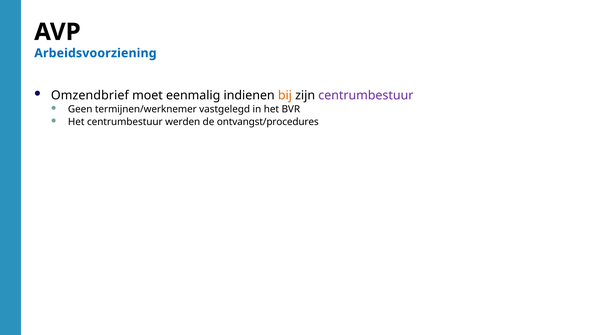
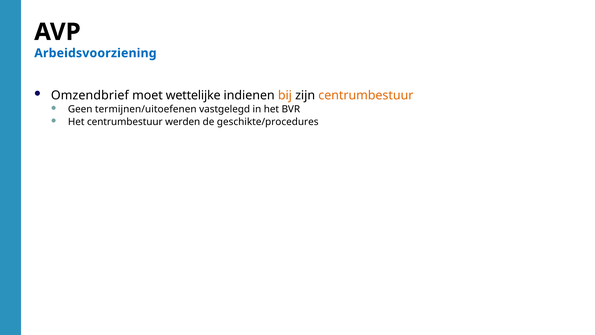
eenmalig: eenmalig -> wettelijke
centrumbestuur at (366, 95) colour: purple -> orange
termijnen/werknemer: termijnen/werknemer -> termijnen/uitoefenen
ontvangst/procedures: ontvangst/procedures -> geschikte/procedures
